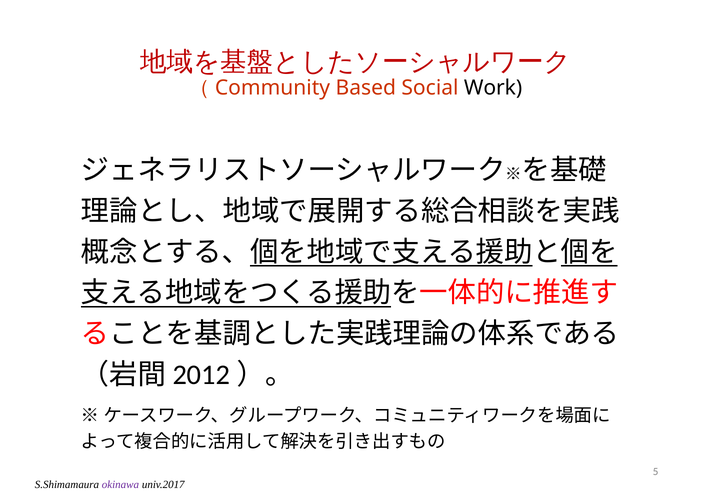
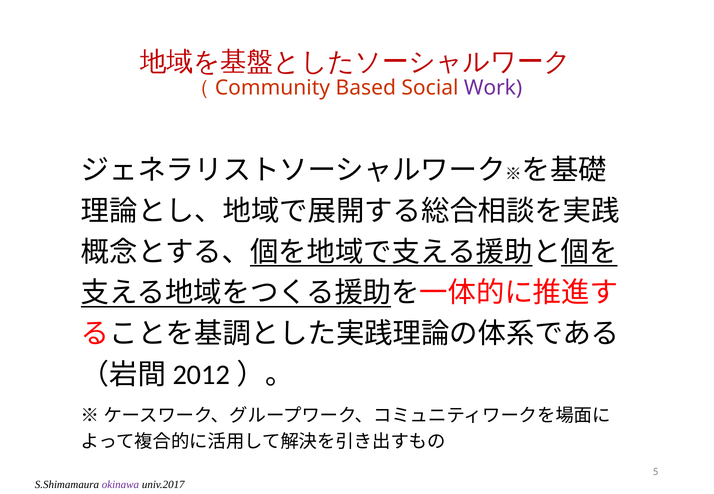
Work colour: black -> purple
